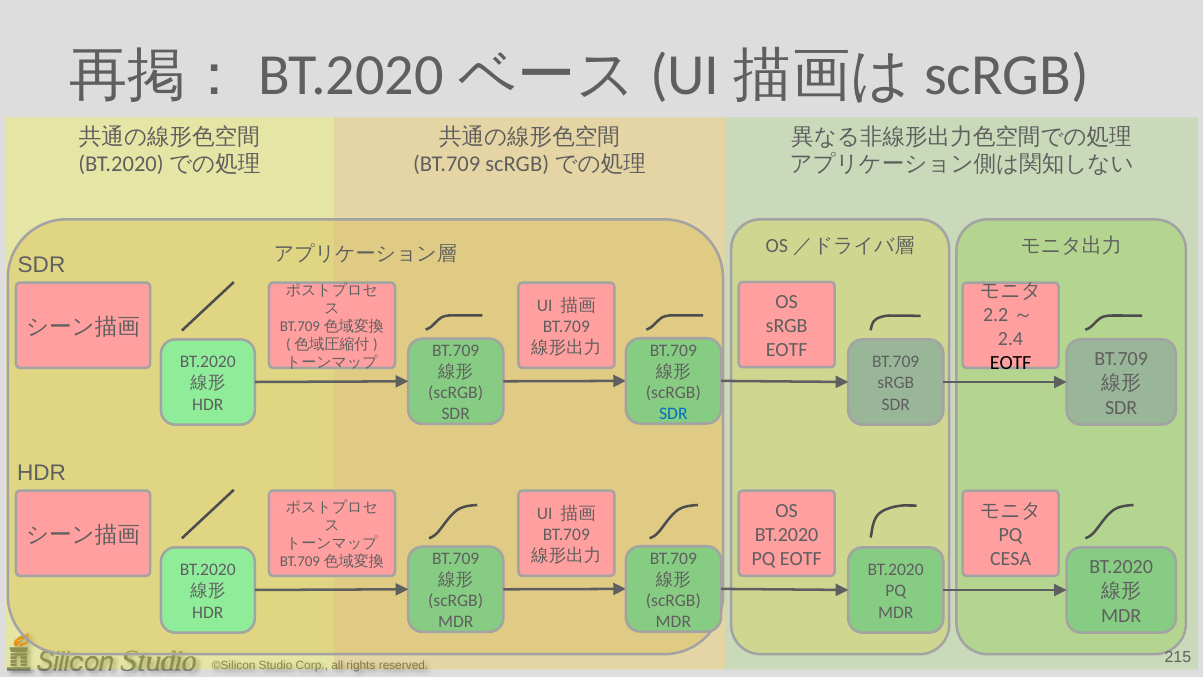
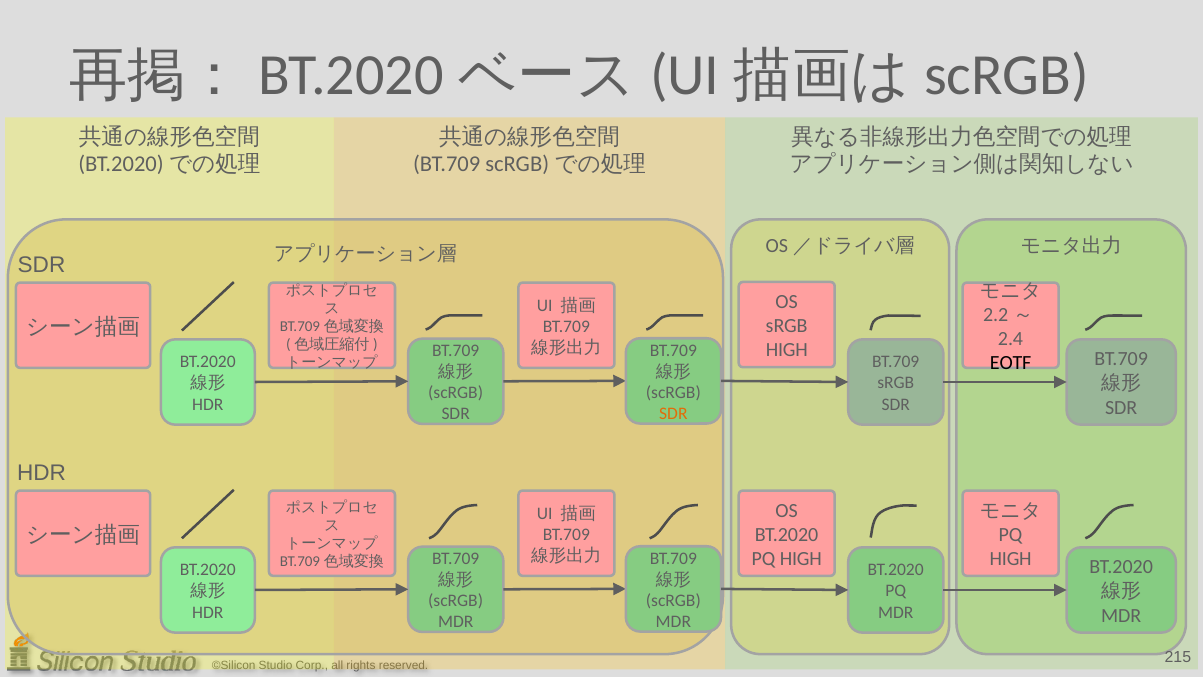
EOTF at (787, 350): EOTF -> HIGH
SDR at (673, 414) colour: blue -> orange
EOTF at (801, 558): EOTF -> HIGH
CESA at (1011, 558): CESA -> HIGH
